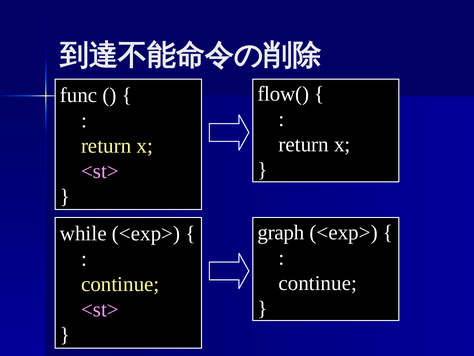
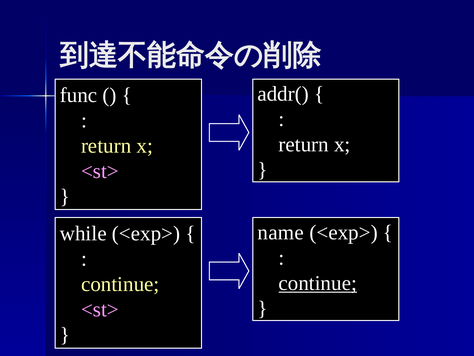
flow(: flow( -> addr(
graph: graph -> name
continue at (318, 283) underline: none -> present
